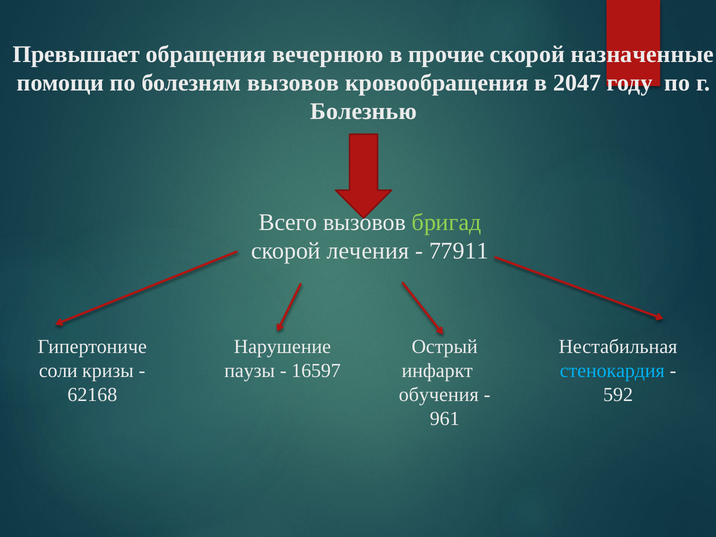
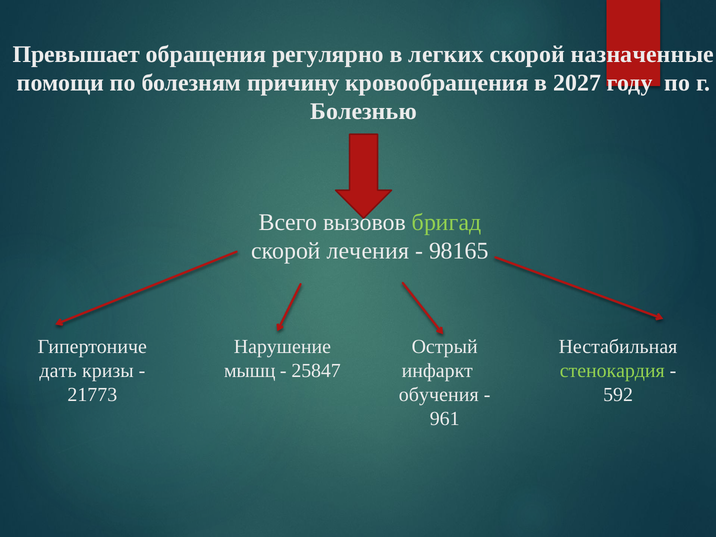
вечернюю: вечернюю -> регулярно
прочие: прочие -> легких
болезням вызовов: вызовов -> причину
2047: 2047 -> 2027
77911: 77911 -> 98165
паузы: паузы -> мышц
16597: 16597 -> 25847
соли: соли -> дать
стенокардия colour: light blue -> light green
62168: 62168 -> 21773
